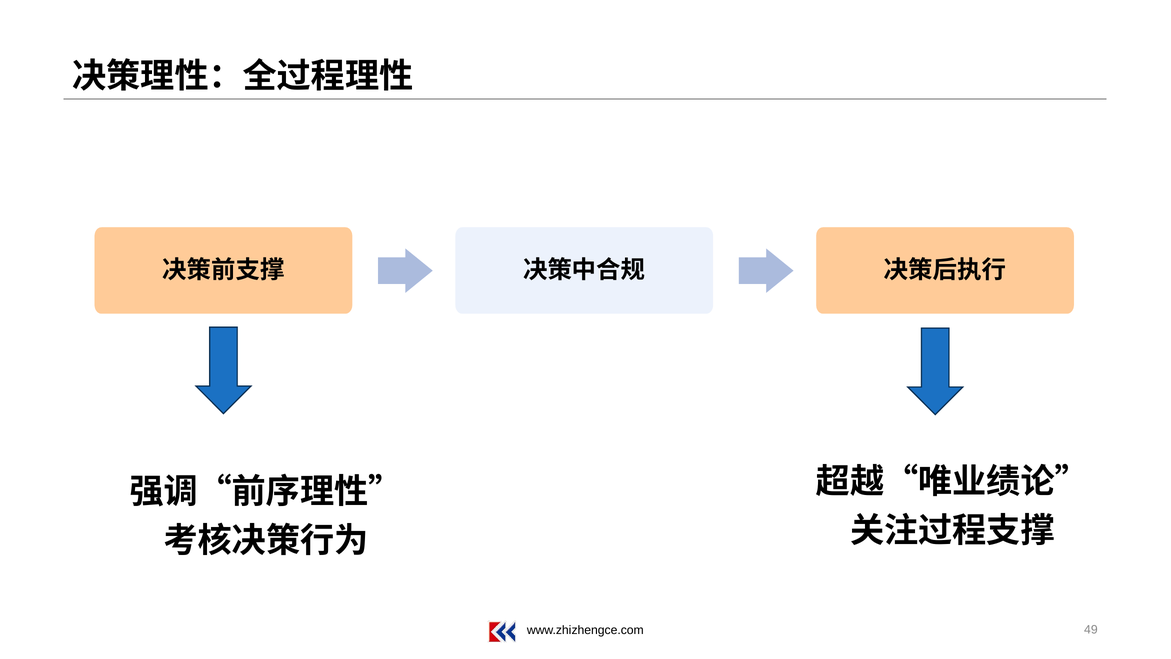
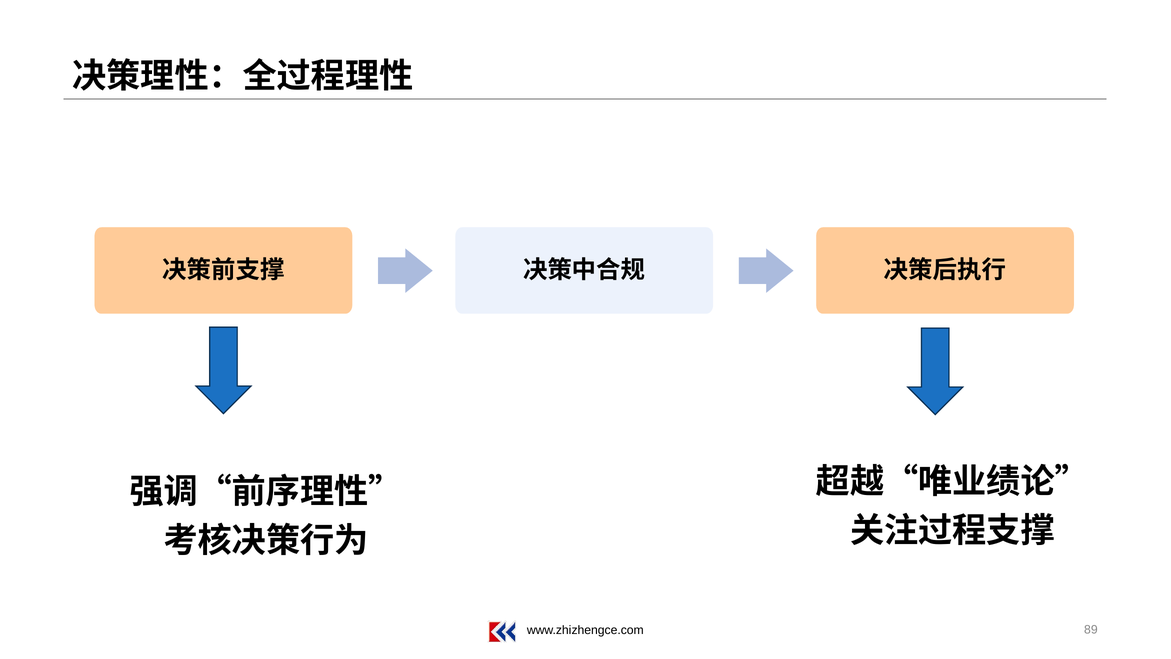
49: 49 -> 89
